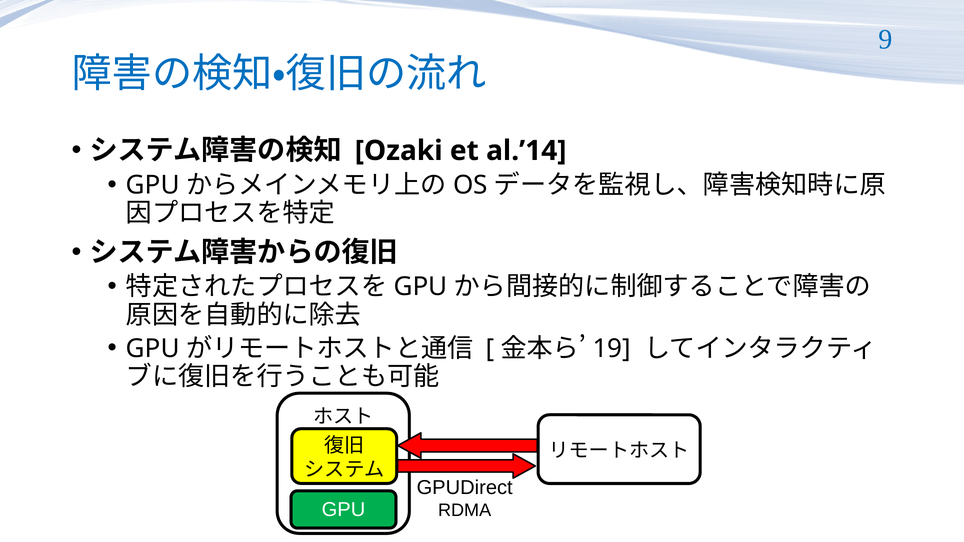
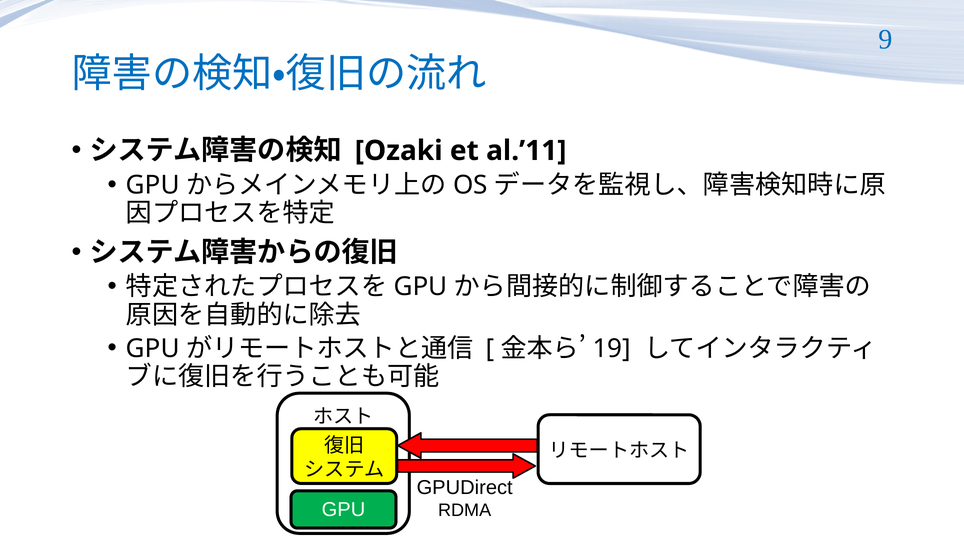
al.’14: al.’14 -> al.’11
